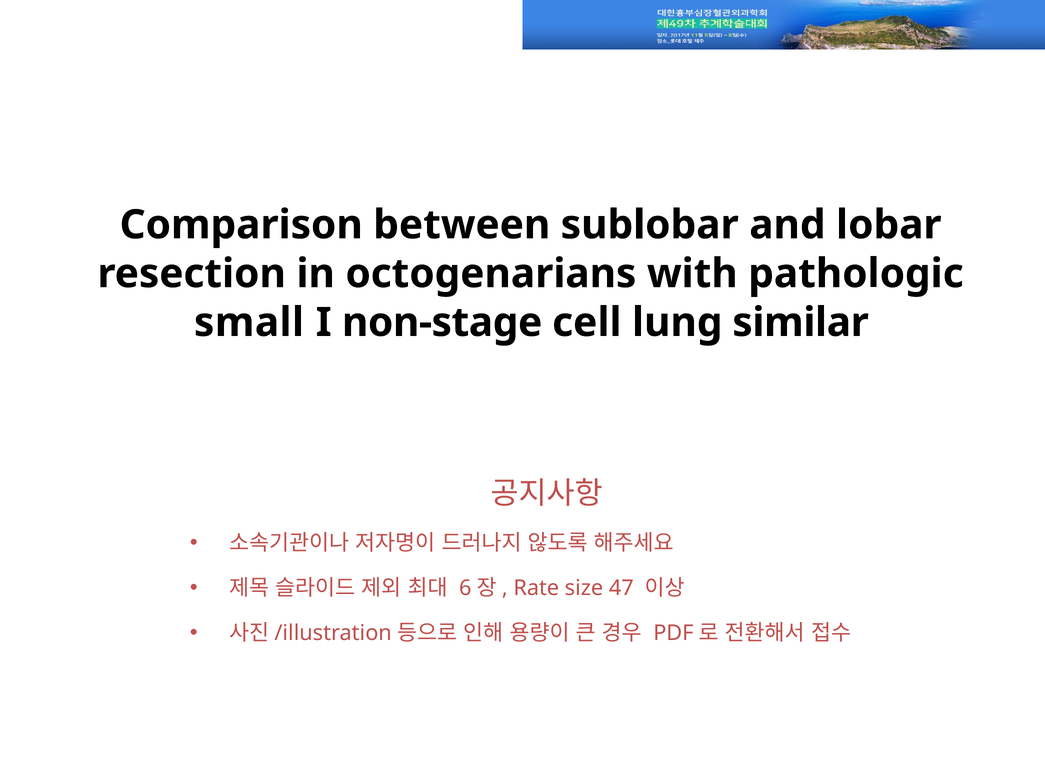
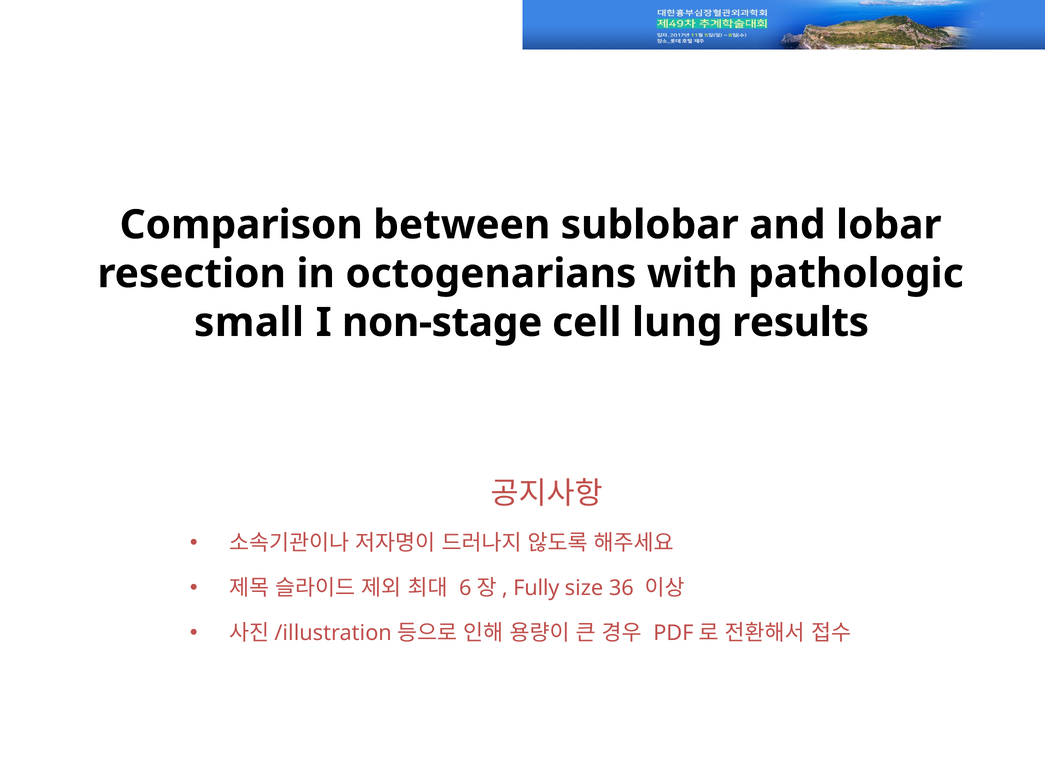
similar: similar -> results
Rate: Rate -> Fully
47: 47 -> 36
